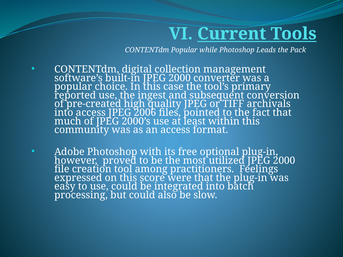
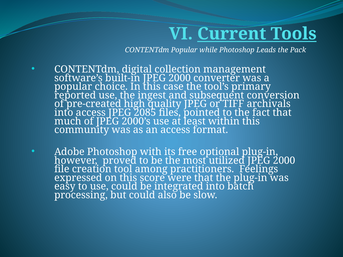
2006: 2006 -> 2085
